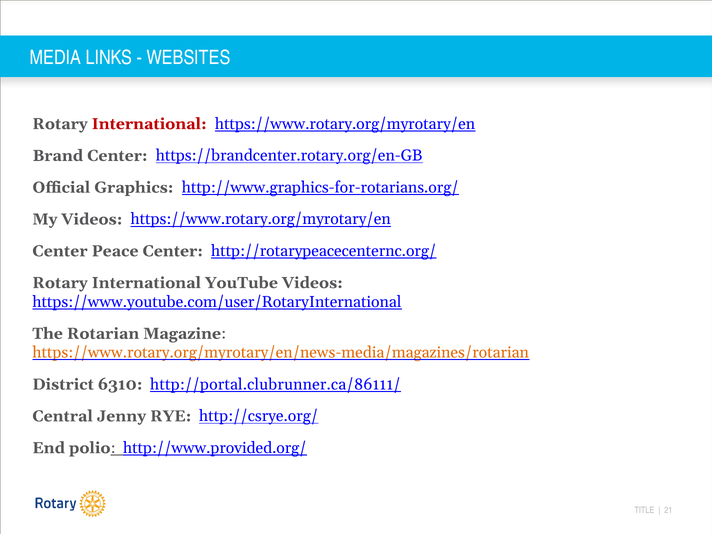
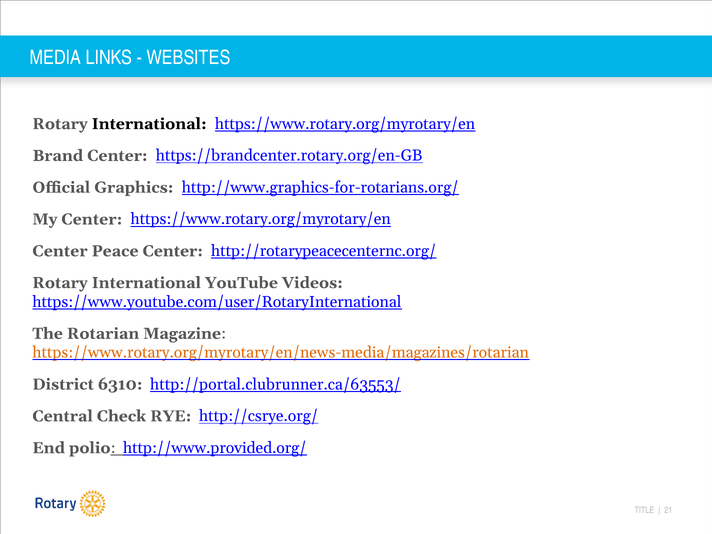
International at (149, 124) colour: red -> black
My Videos: Videos -> Center
http://portal.clubrunner.ca/86111/: http://portal.clubrunner.ca/86111/ -> http://portal.clubrunner.ca/63553/
Jenny: Jenny -> Check
